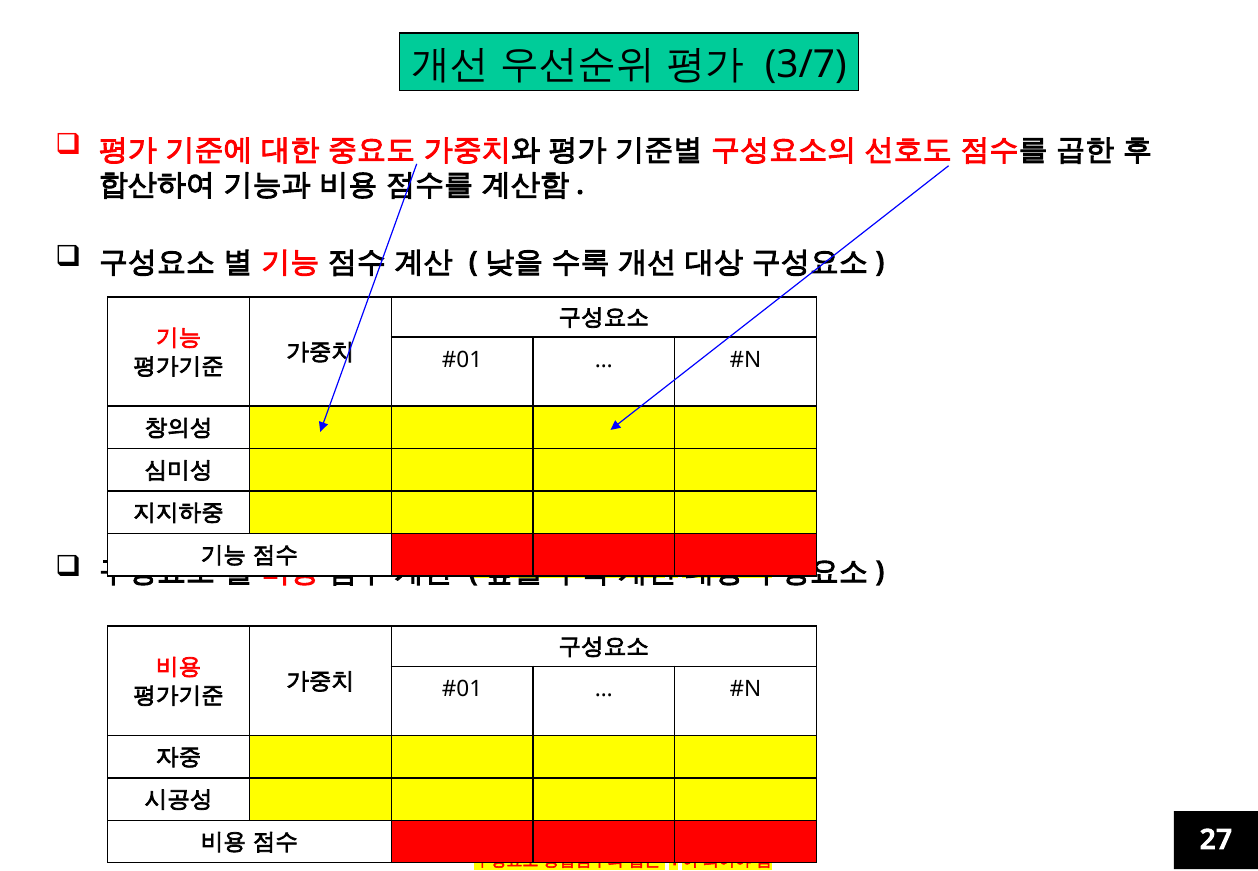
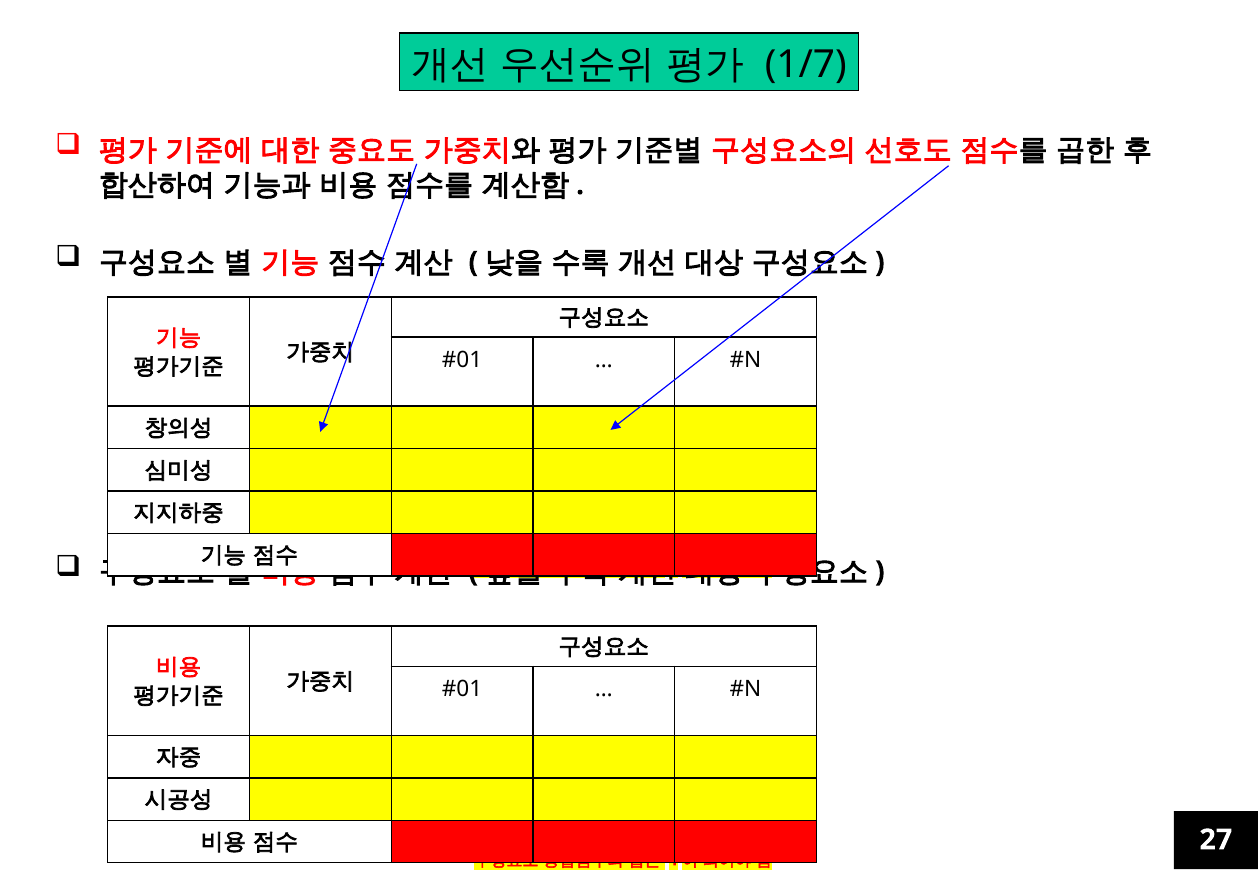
3/7: 3/7 -> 1/7
